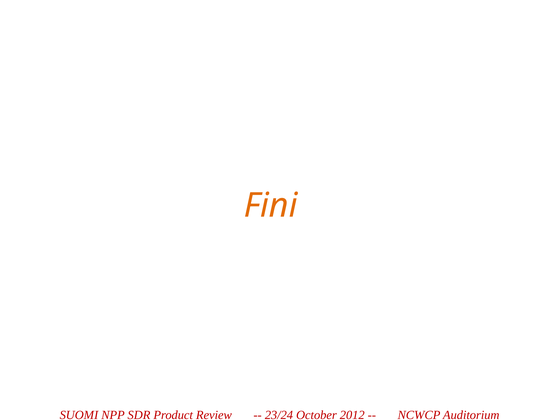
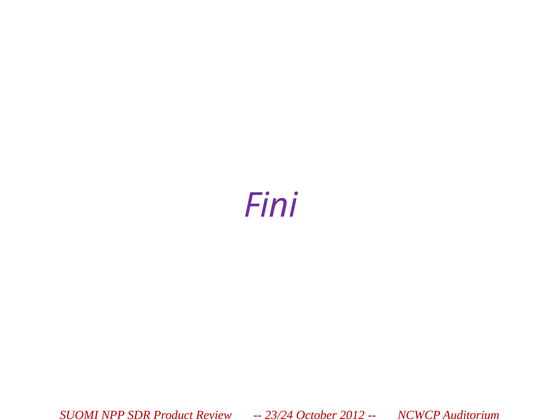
Fini colour: orange -> purple
